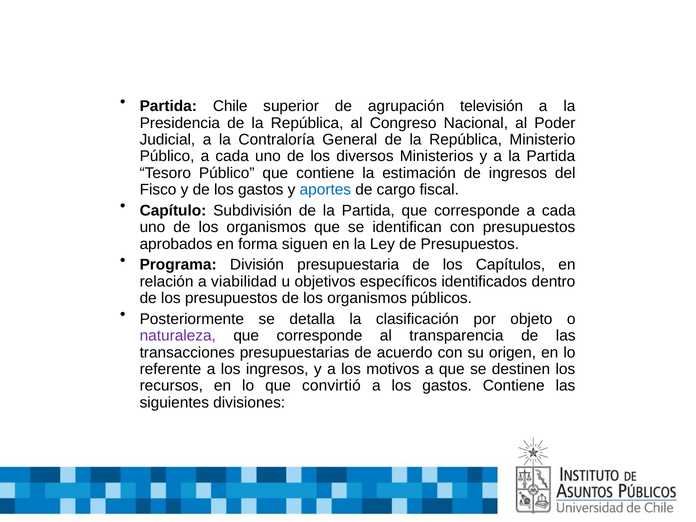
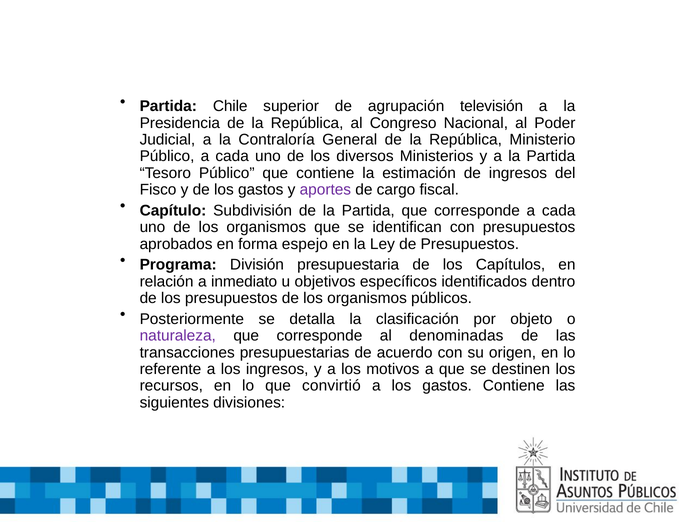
aportes colour: blue -> purple
siguen: siguen -> espejo
viabilidad: viabilidad -> inmediato
transparencia: transparencia -> denominadas
